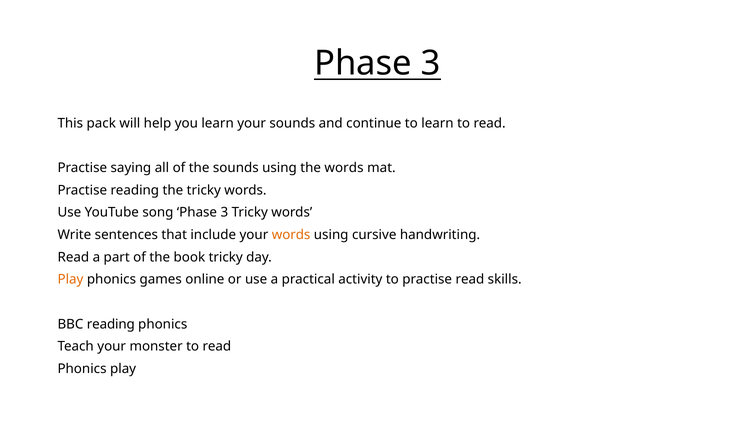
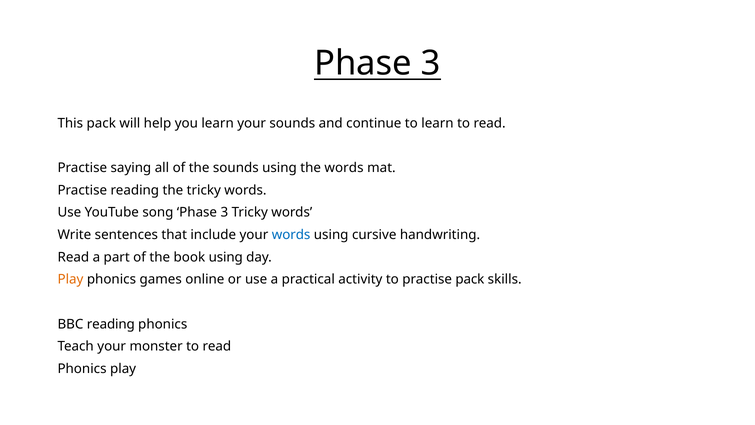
words at (291, 235) colour: orange -> blue
book tricky: tricky -> using
practise read: read -> pack
